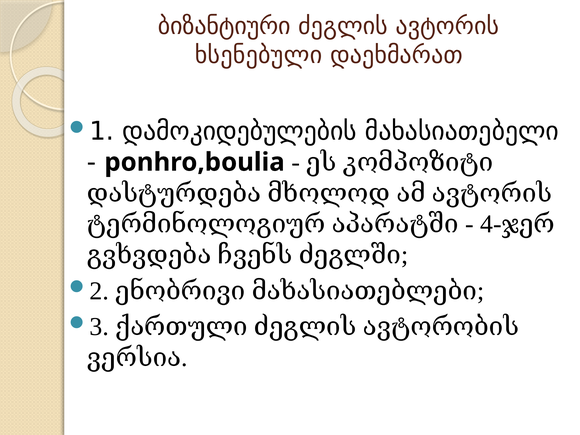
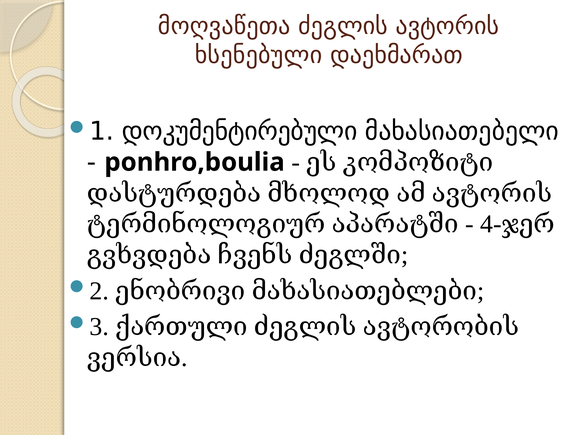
ბიზანტიური: ბიზანტიური -> მოღვაწეთა
დამოკიდებულების: დამოკიდებულების -> დოკუმენტირებული
